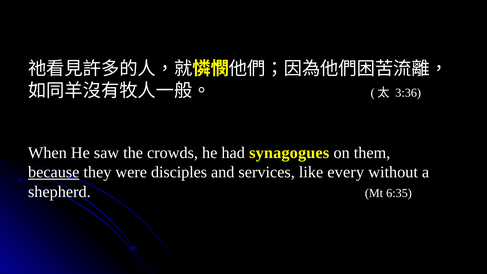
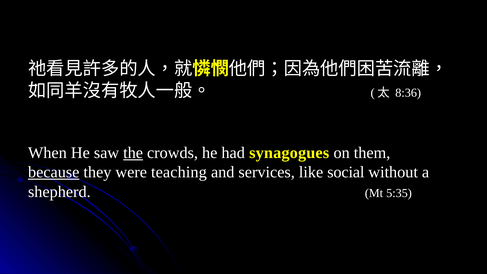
3:36: 3:36 -> 8:36
the underline: none -> present
disciples: disciples -> teaching
every: every -> social
6:35: 6:35 -> 5:35
